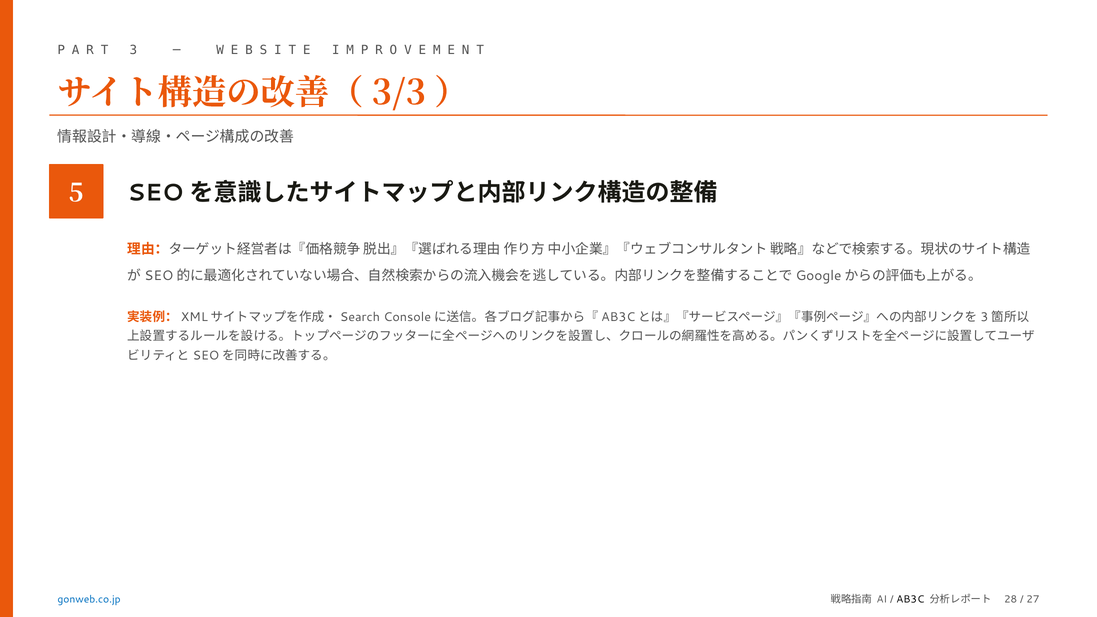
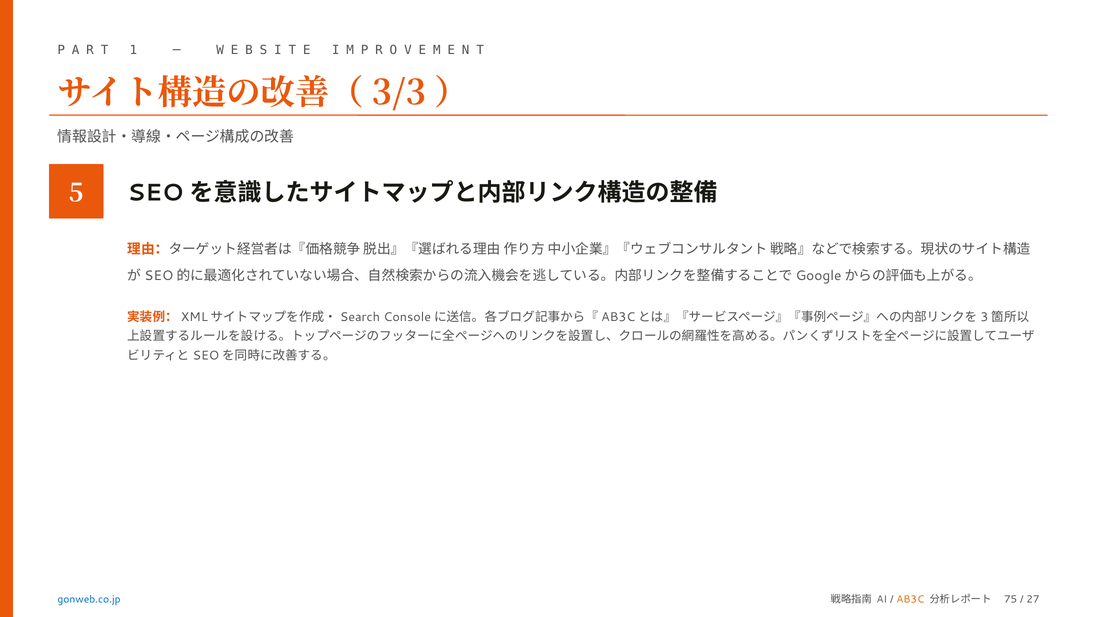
3: 3 -> 1
AB3C colour: black -> orange
28: 28 -> 75
